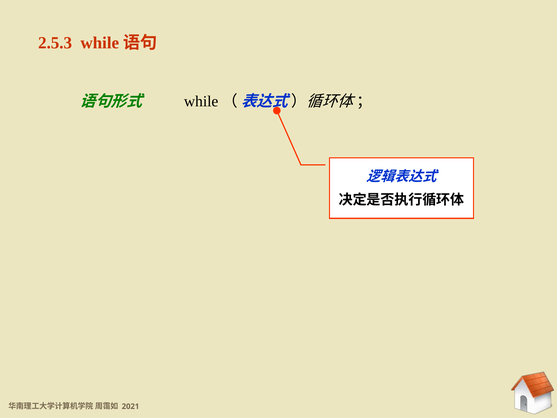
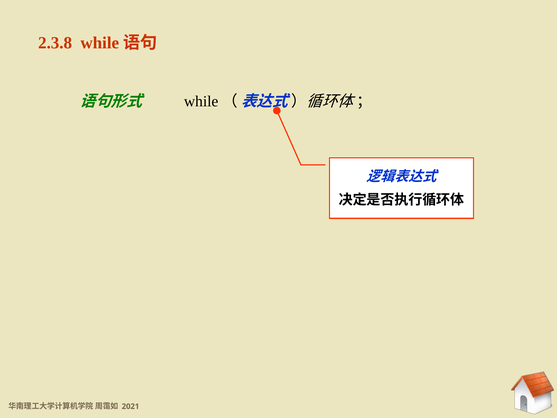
2.5.3: 2.5.3 -> 2.3.8
